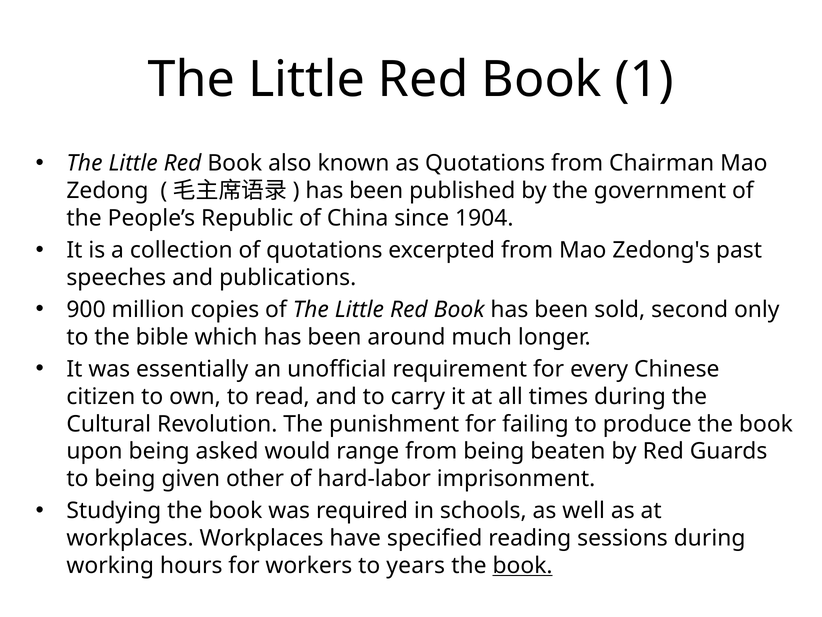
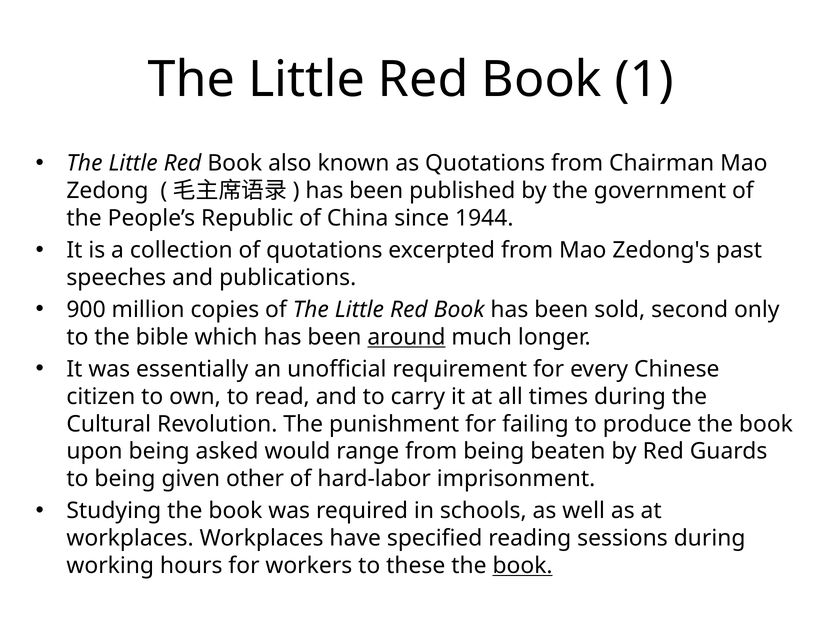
1904: 1904 -> 1944
around underline: none -> present
years: years -> these
